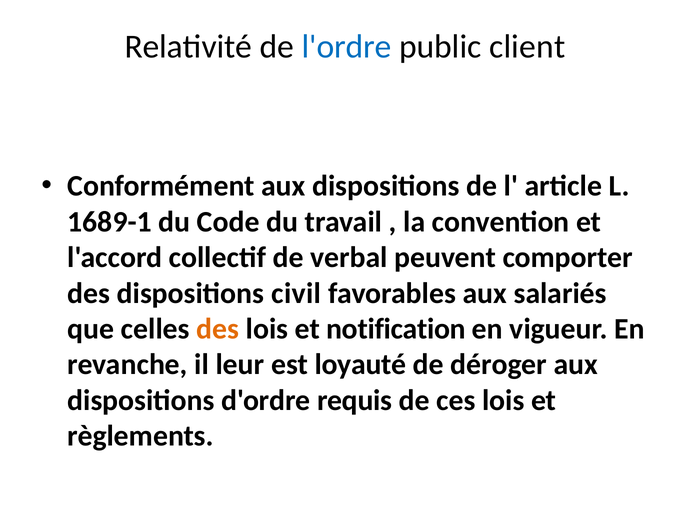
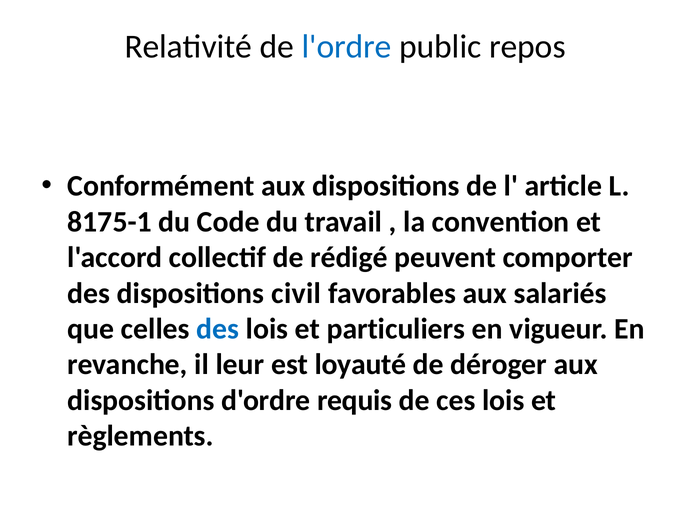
client: client -> repos
1689-1: 1689-1 -> 8175-1
verbal: verbal -> rédigé
des at (218, 329) colour: orange -> blue
notification: notification -> particuliers
